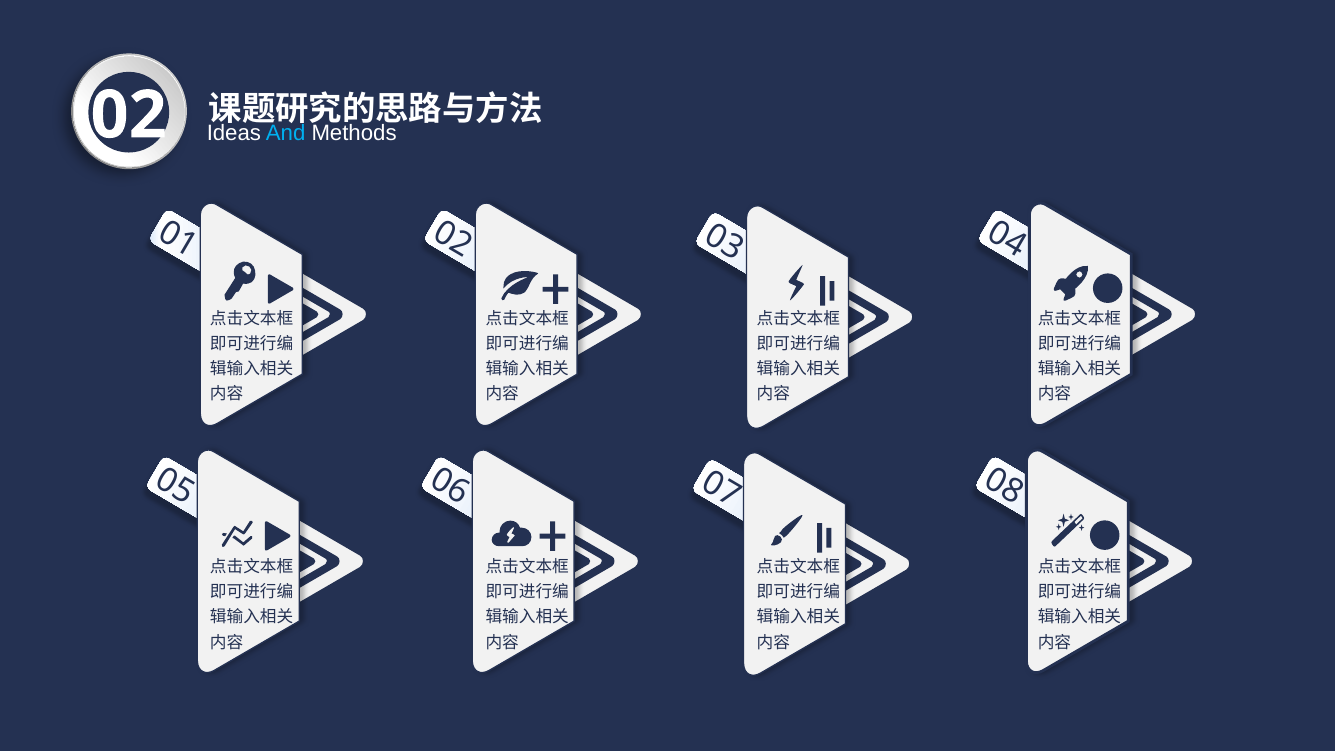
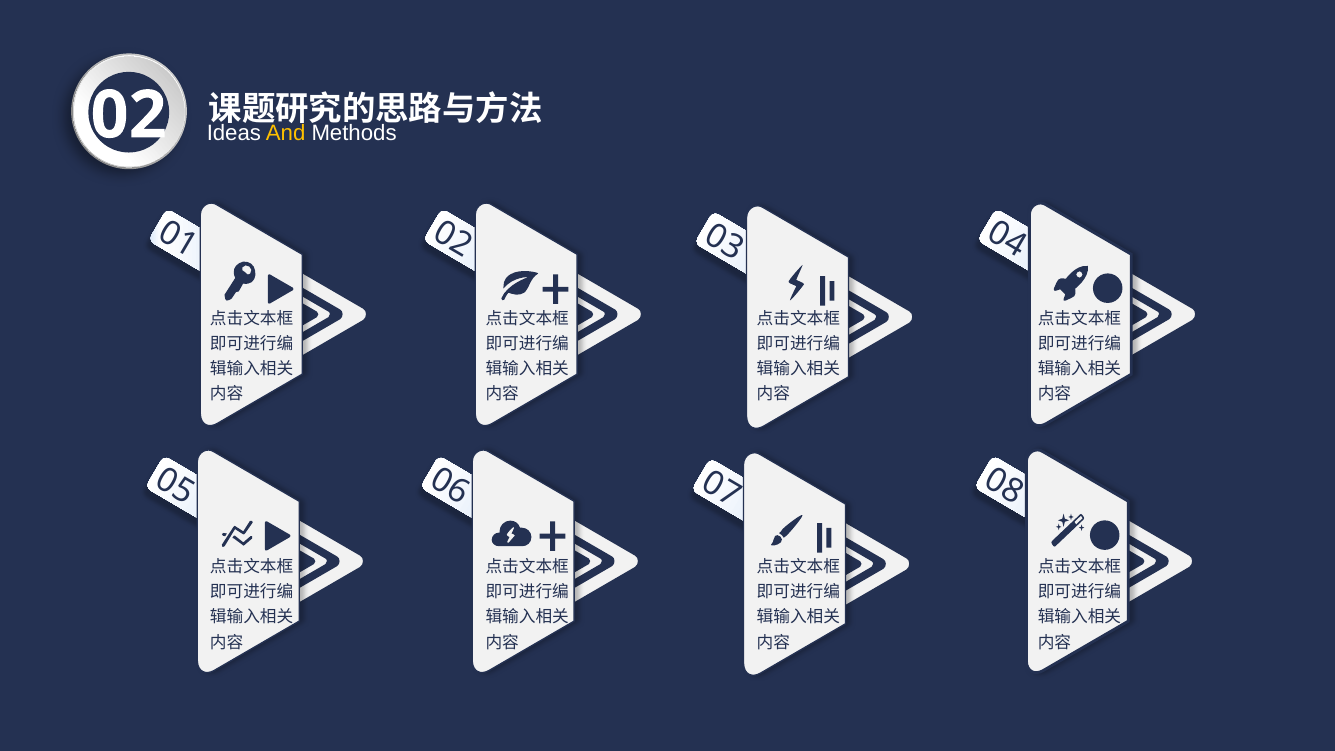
And colour: light blue -> yellow
